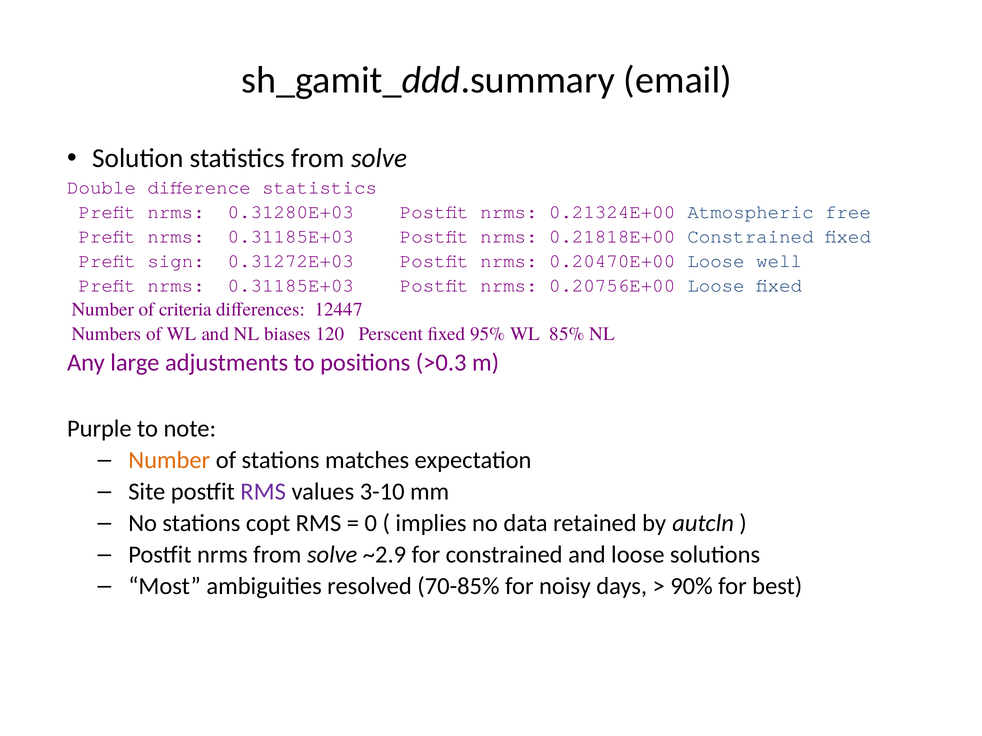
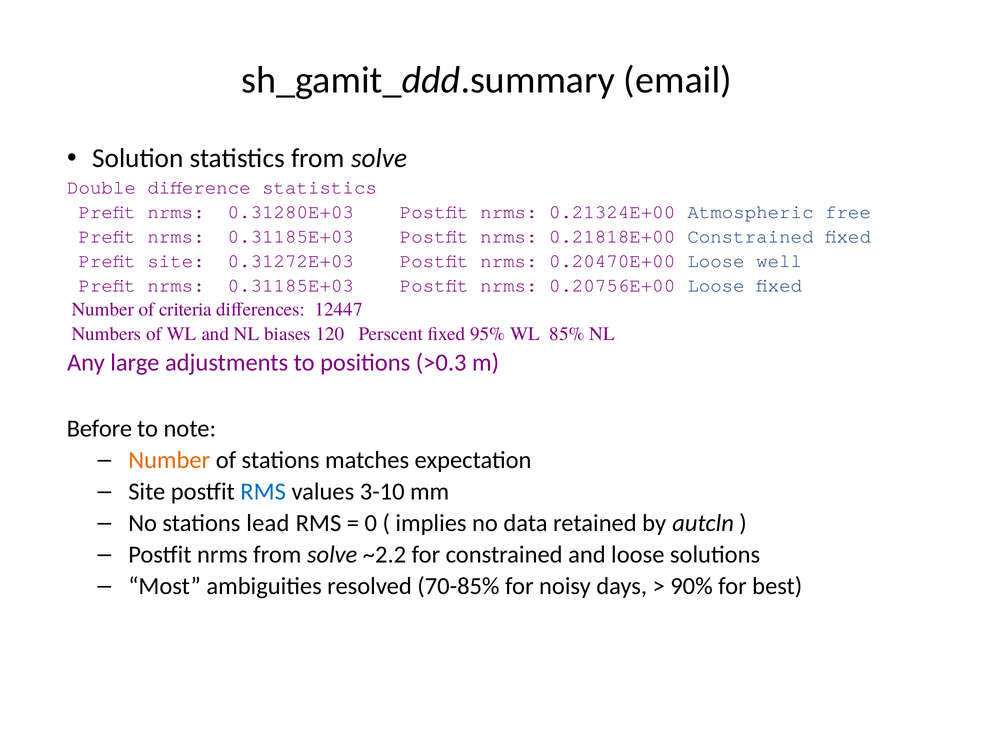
Prefit sign: sign -> site
Purple: Purple -> Before
RMS at (263, 492) colour: purple -> blue
copt: copt -> lead
~2.9: ~2.9 -> ~2.2
